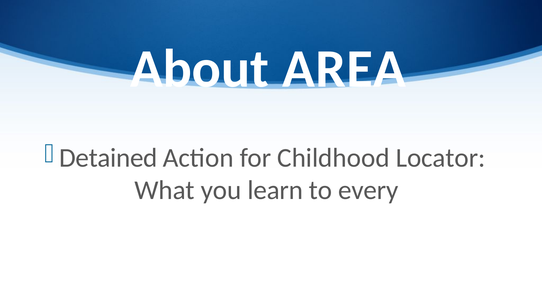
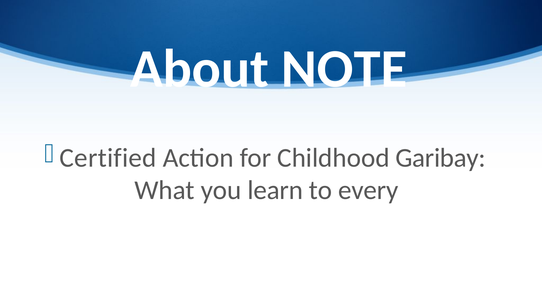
AREA: AREA -> NOTE
Detained: Detained -> Certified
Locator: Locator -> Garibay
